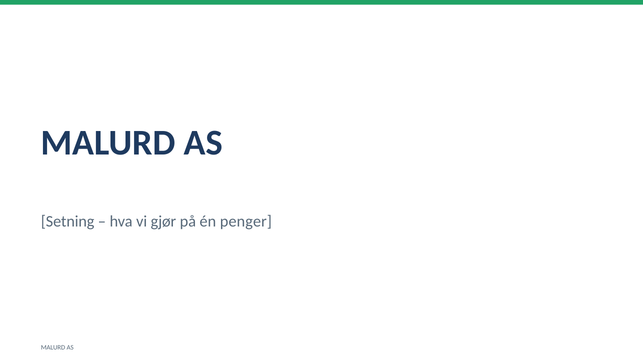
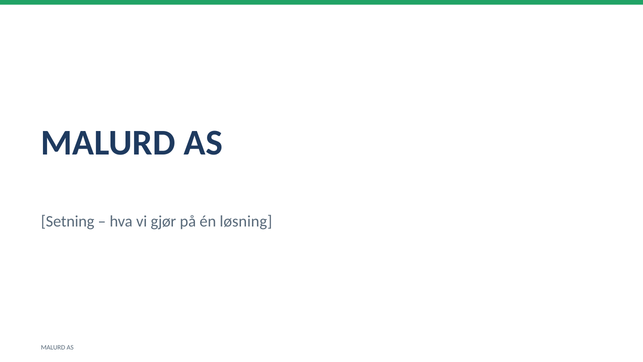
penger: penger -> løsning
